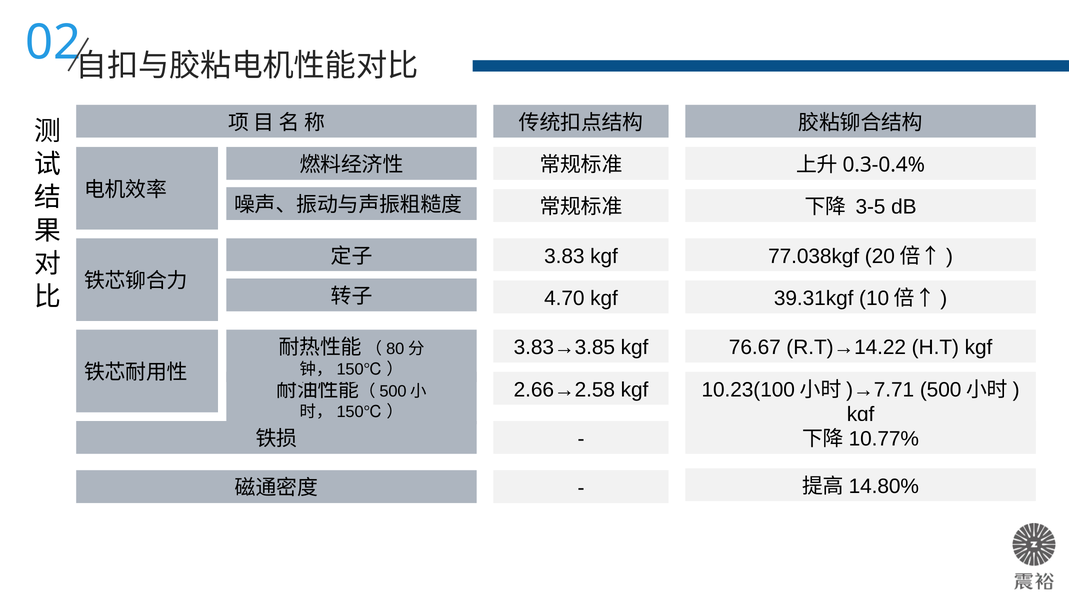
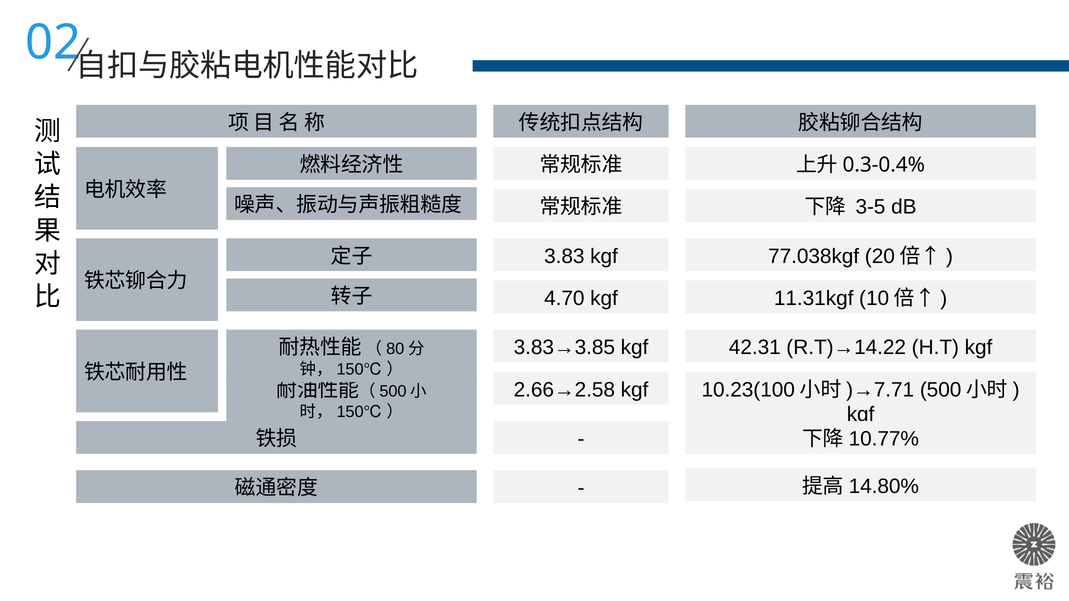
39.31kgf: 39.31kgf -> 11.31kgf
76.67: 76.67 -> 42.31
